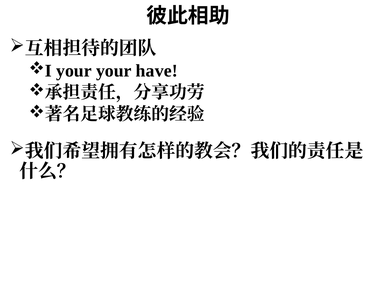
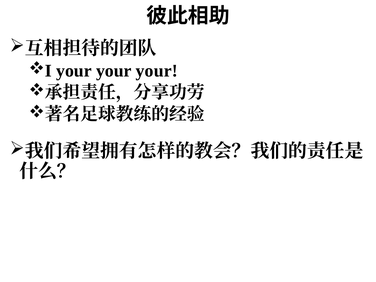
have at (157, 71): have -> your
